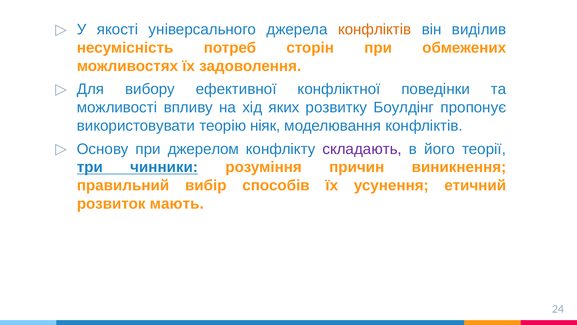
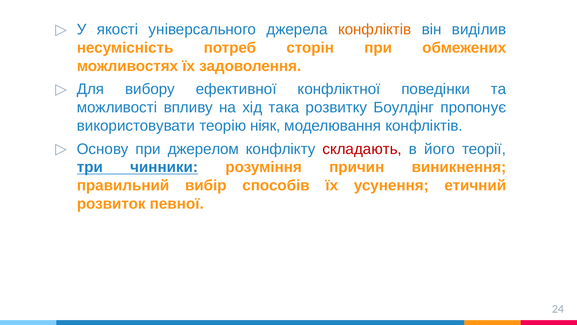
яких: яких -> така
складають colour: purple -> red
мають: мають -> певної
